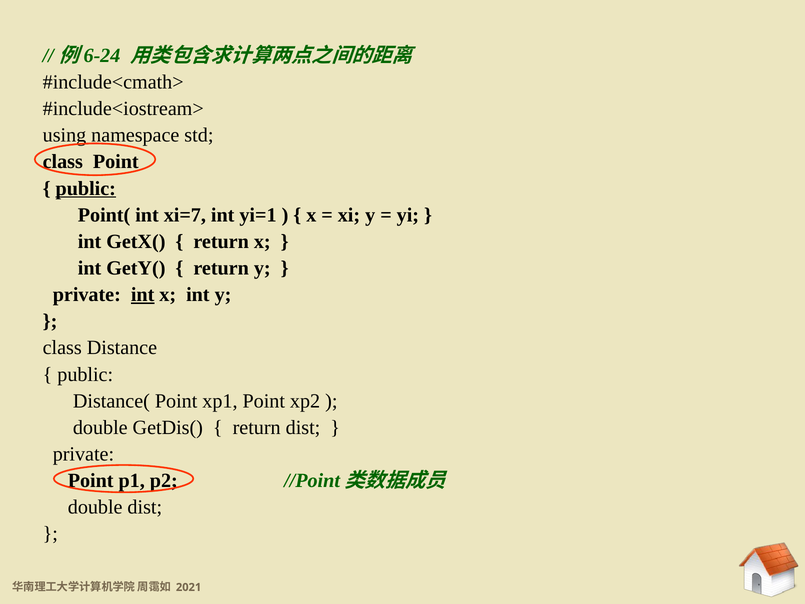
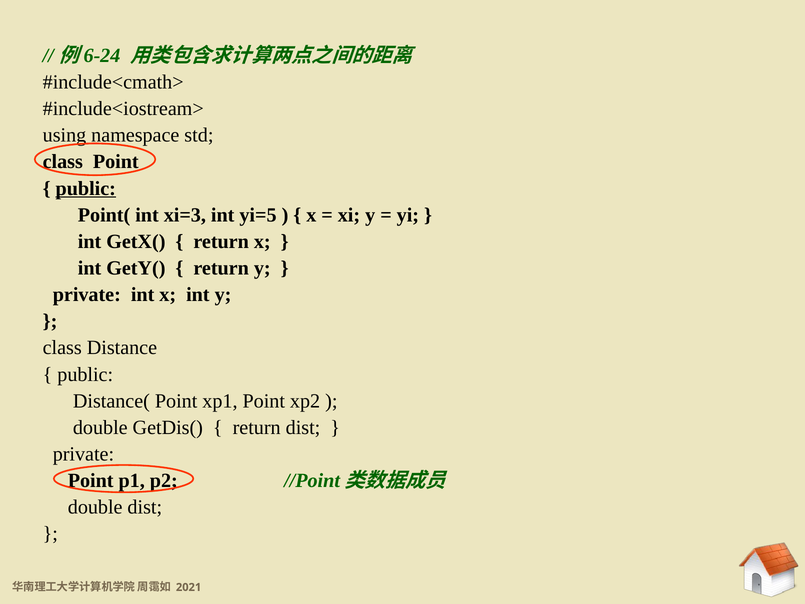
xi=7: xi=7 -> xi=3
yi=1: yi=1 -> yi=5
int at (143, 295) underline: present -> none
